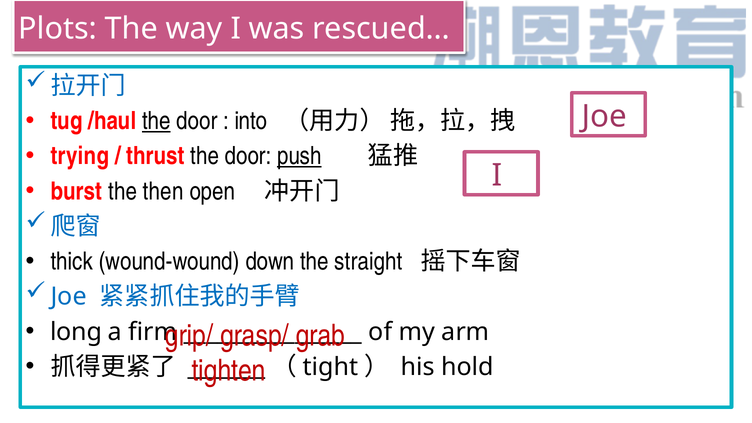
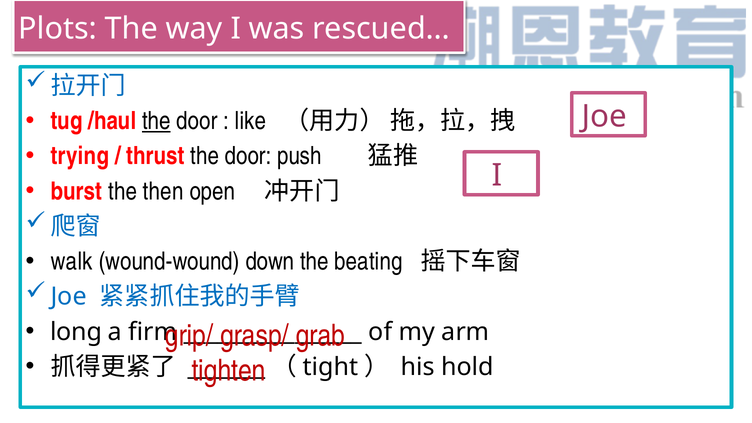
into: into -> like
push underline: present -> none
thick: thick -> walk
straight: straight -> beating
